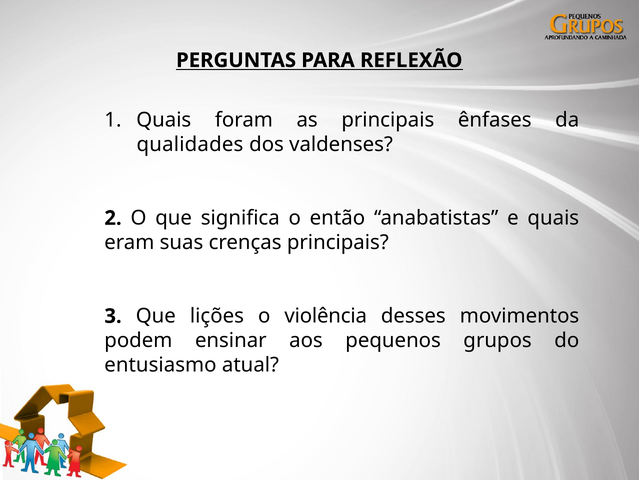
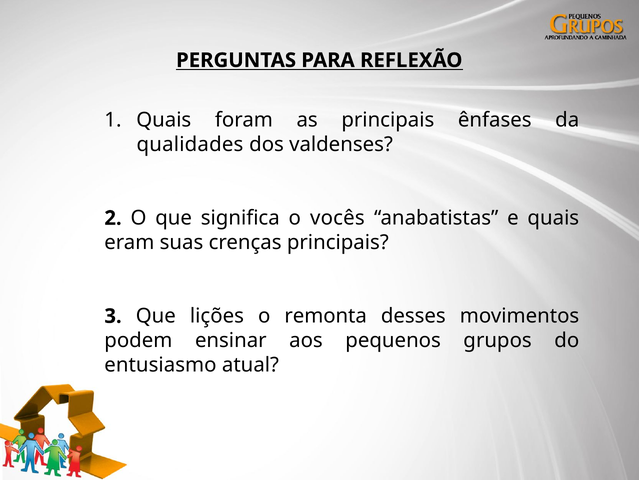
então: então -> vocês
violência: violência -> remonta
